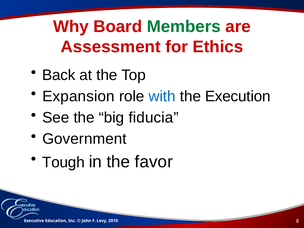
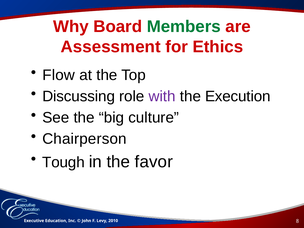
Back: Back -> Flow
Expansion: Expansion -> Discussing
with colour: blue -> purple
fiducia: fiducia -> culture
Government: Government -> Chairperson
